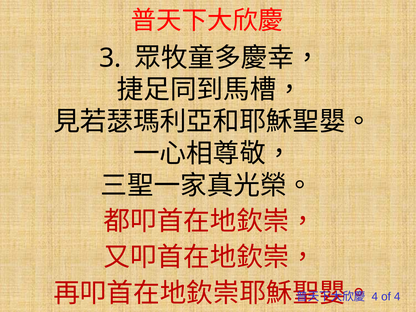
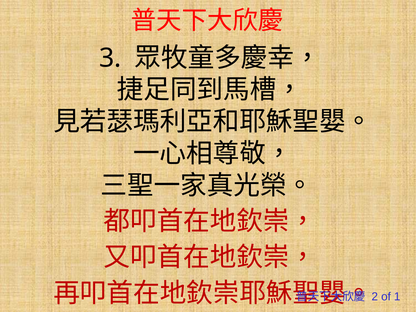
4 at (375, 297): 4 -> 2
of 4: 4 -> 1
